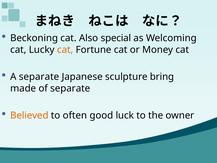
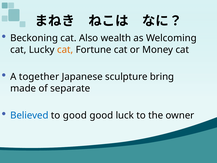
special: special -> wealth
A separate: separate -> together
Believed colour: orange -> blue
to often: often -> good
